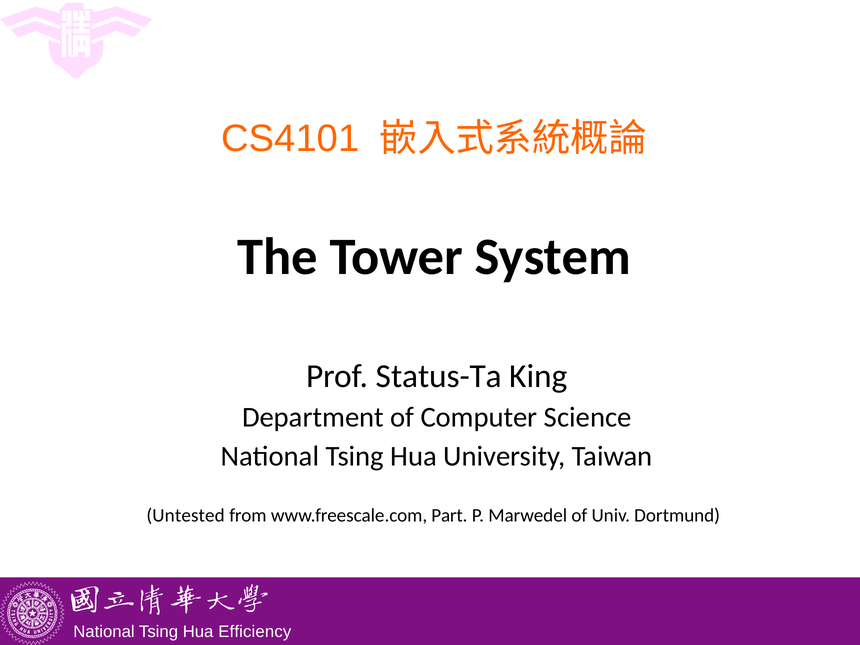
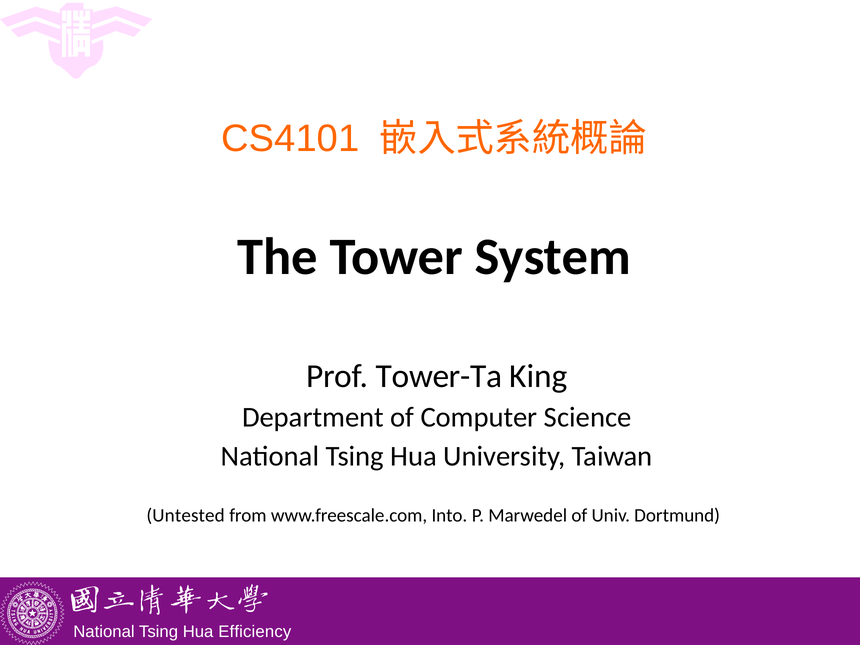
Status-Ta: Status-Ta -> Tower-Ta
Part: Part -> Into
